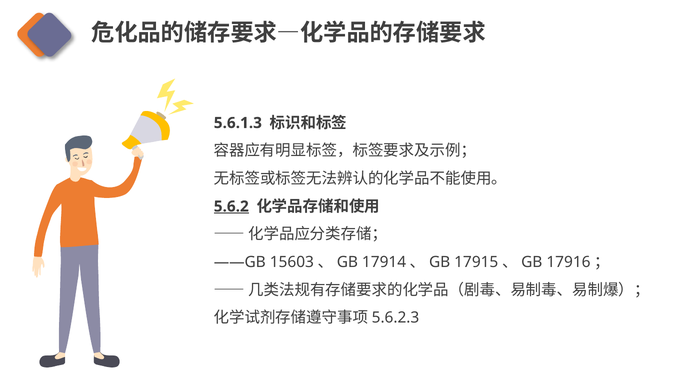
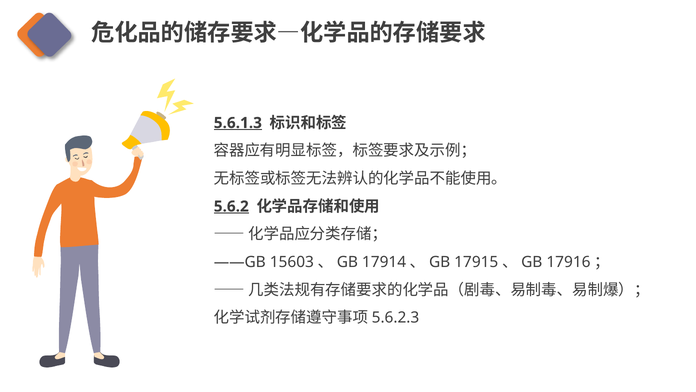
5.6.1.3 underline: none -> present
